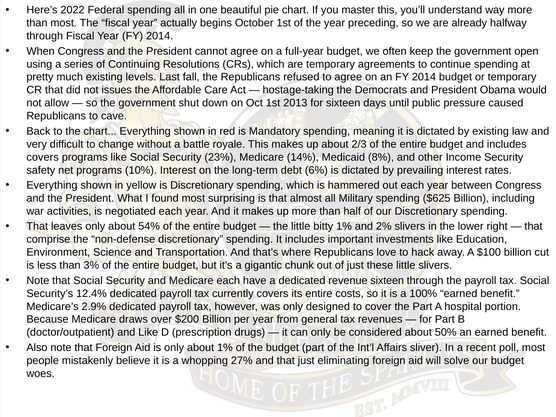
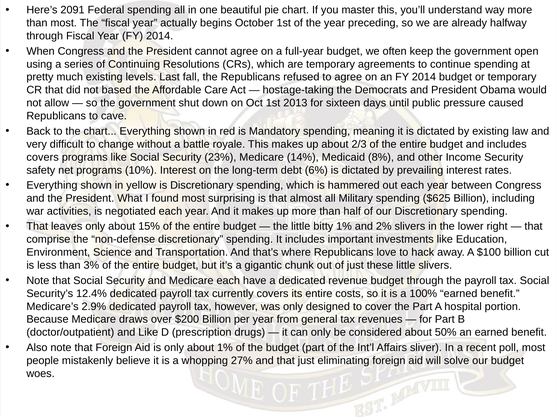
2022: 2022 -> 2091
issues: issues -> based
54%: 54% -> 15%
revenue sixteen: sixteen -> budget
